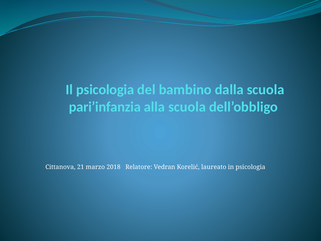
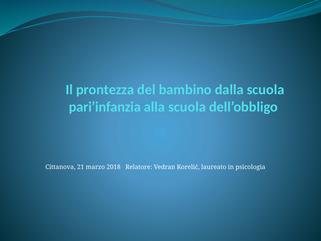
Il psicologia: psicologia -> prontezza
